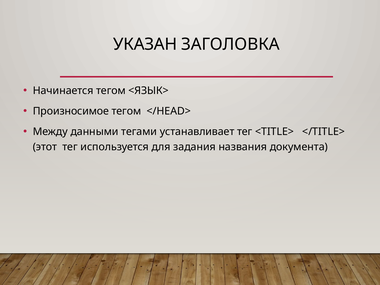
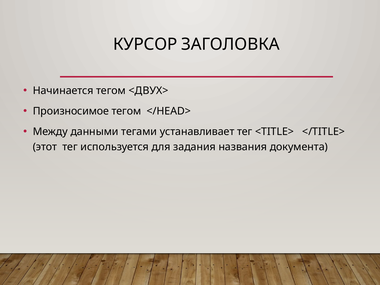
УКАЗАН: УКАЗАН -> КУРСОР
<ЯЗЫК>: <ЯЗЫК> -> <ДВУХ>
